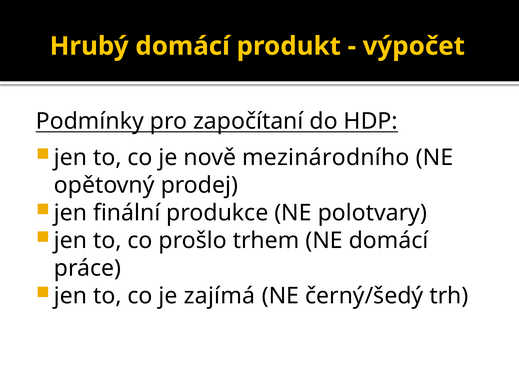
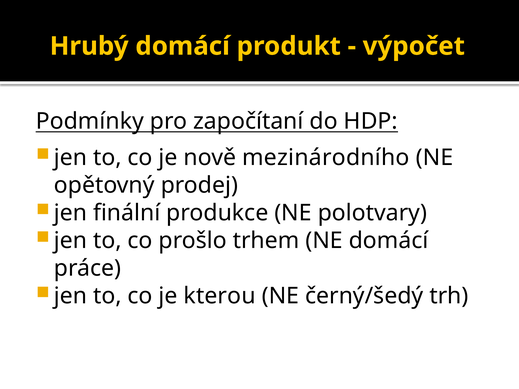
zajímá: zajímá -> kterou
